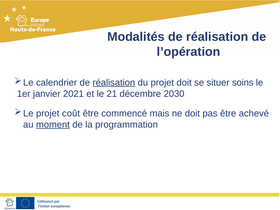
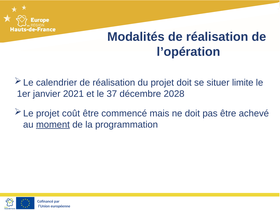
réalisation at (114, 83) underline: present -> none
soins: soins -> limite
21: 21 -> 37
2030: 2030 -> 2028
